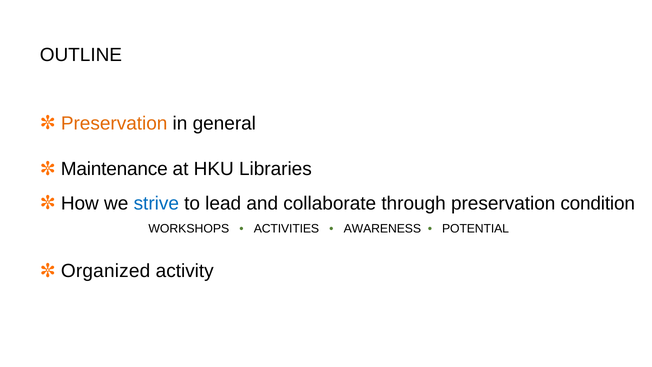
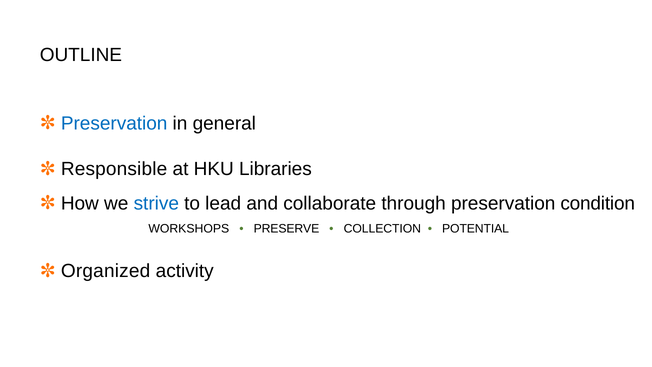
Preservation at (114, 123) colour: orange -> blue
Maintenance: Maintenance -> Responsible
ACTIVITIES: ACTIVITIES -> PRESERVE
AWARENESS: AWARENESS -> COLLECTION
